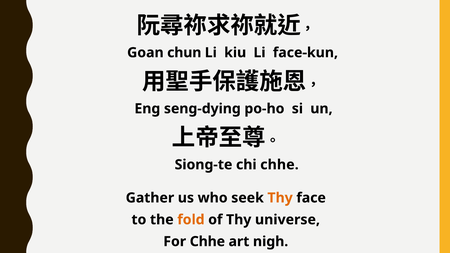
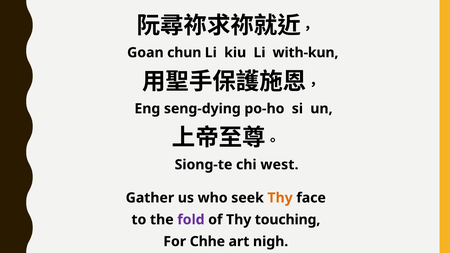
face-kun: face-kun -> with-kun
chi chhe: chhe -> west
fold colour: orange -> purple
universe: universe -> touching
